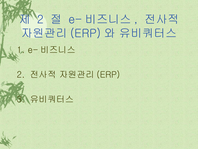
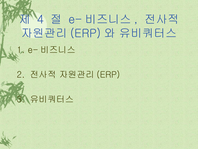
2 at (40, 19): 2 -> 4
